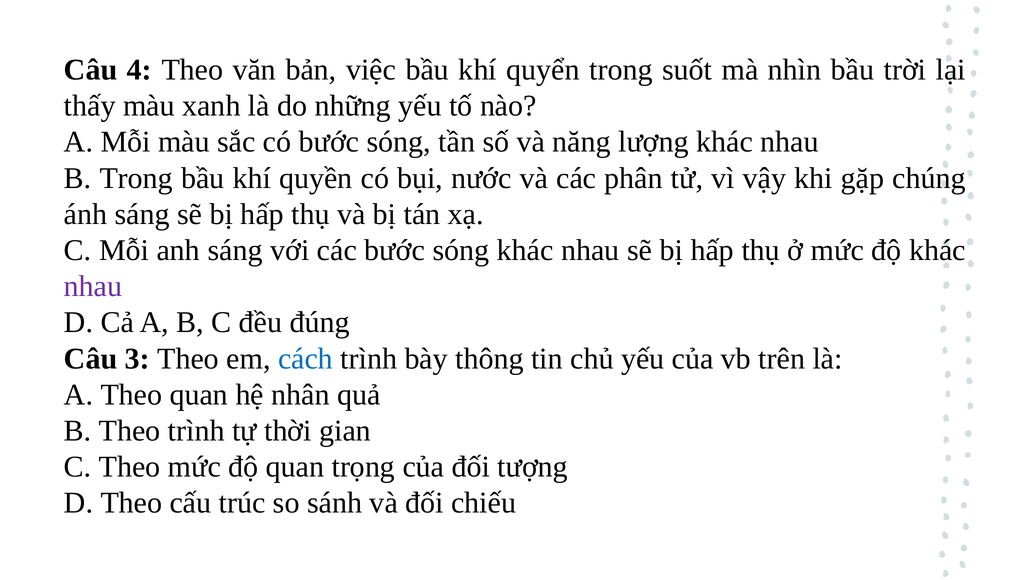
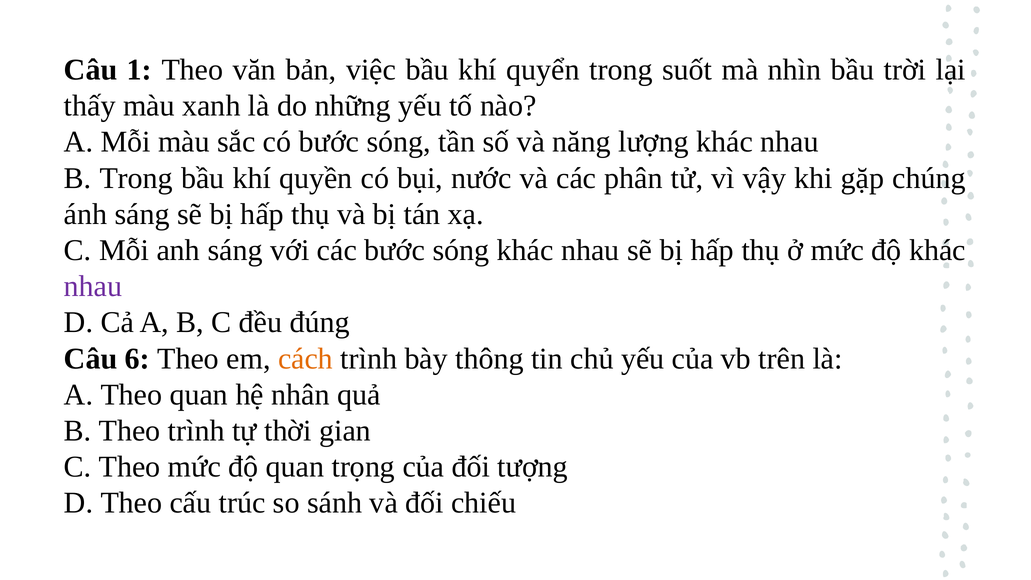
4: 4 -> 1
3: 3 -> 6
cách colour: blue -> orange
